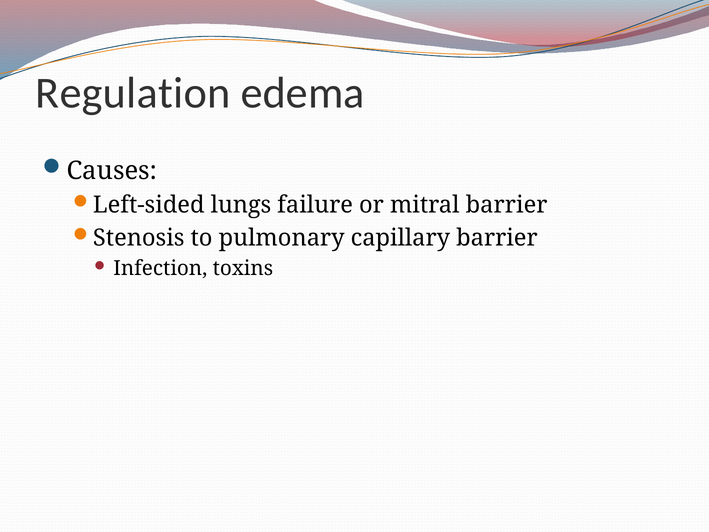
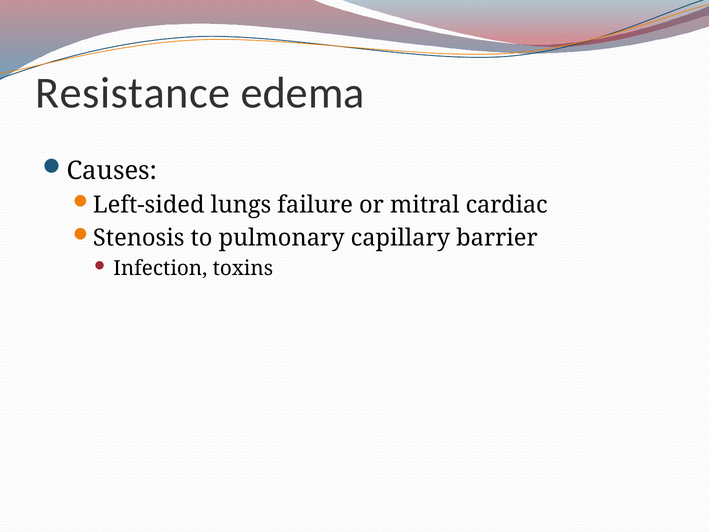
Regulation: Regulation -> Resistance
mitral barrier: barrier -> cardiac
